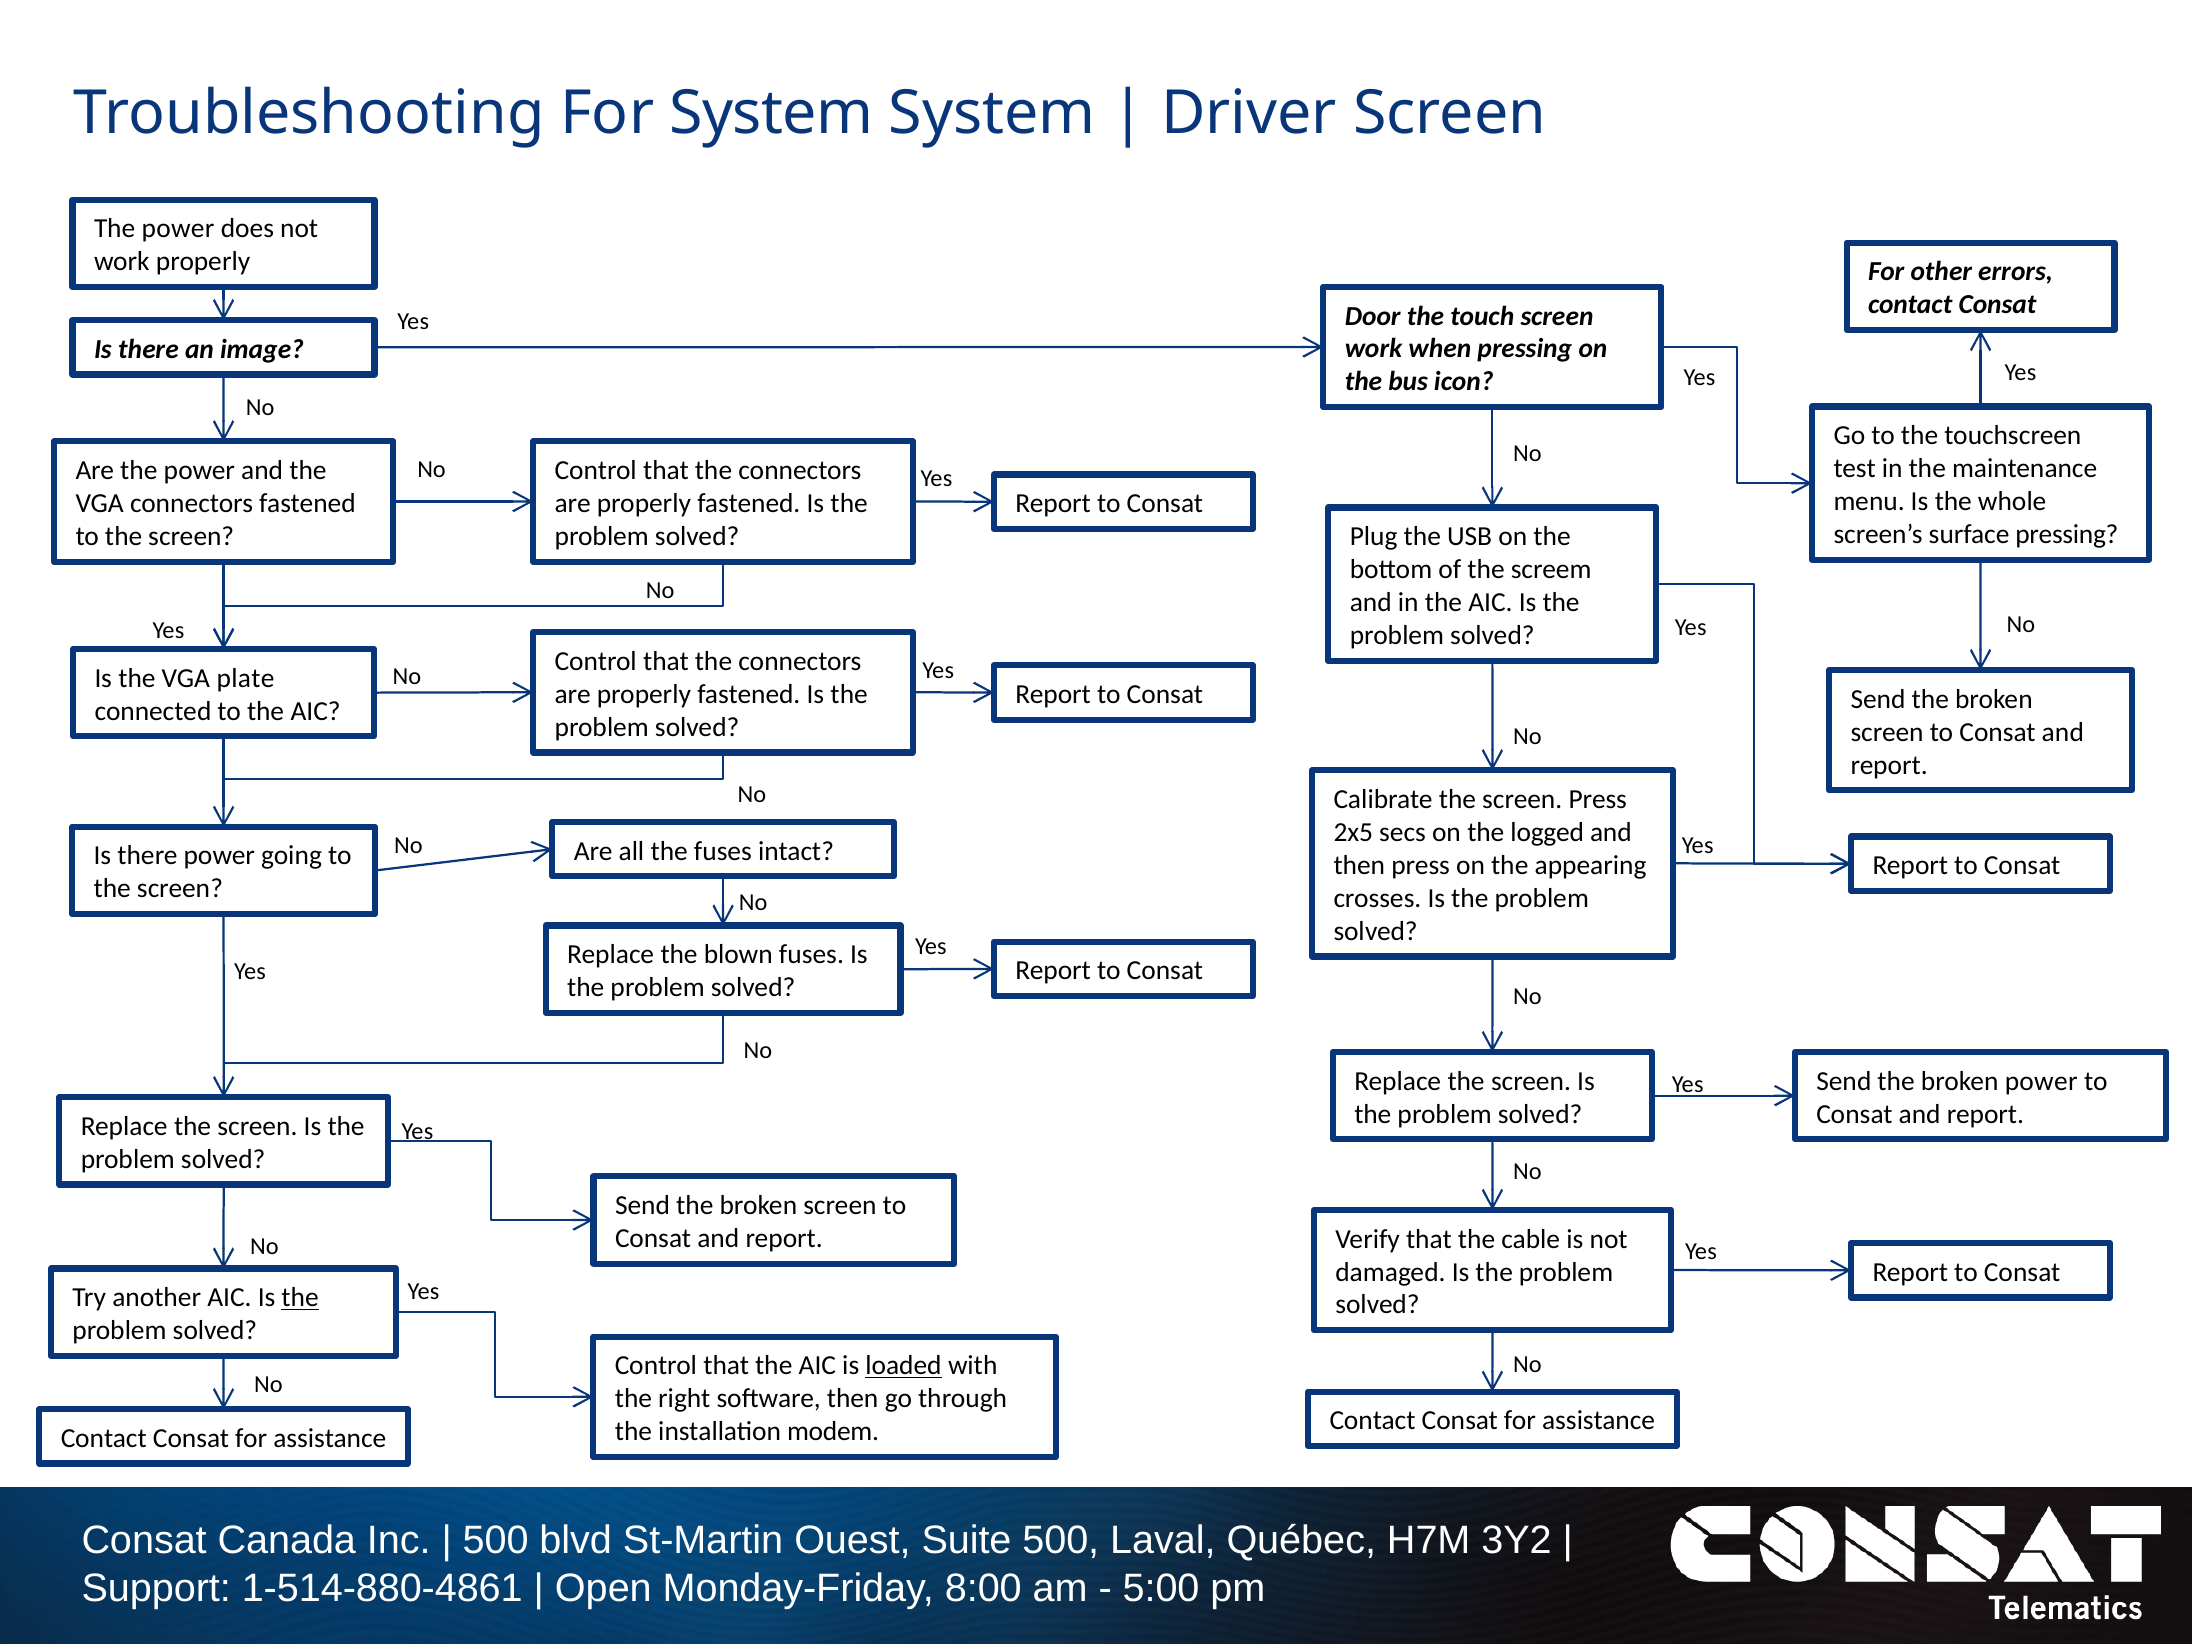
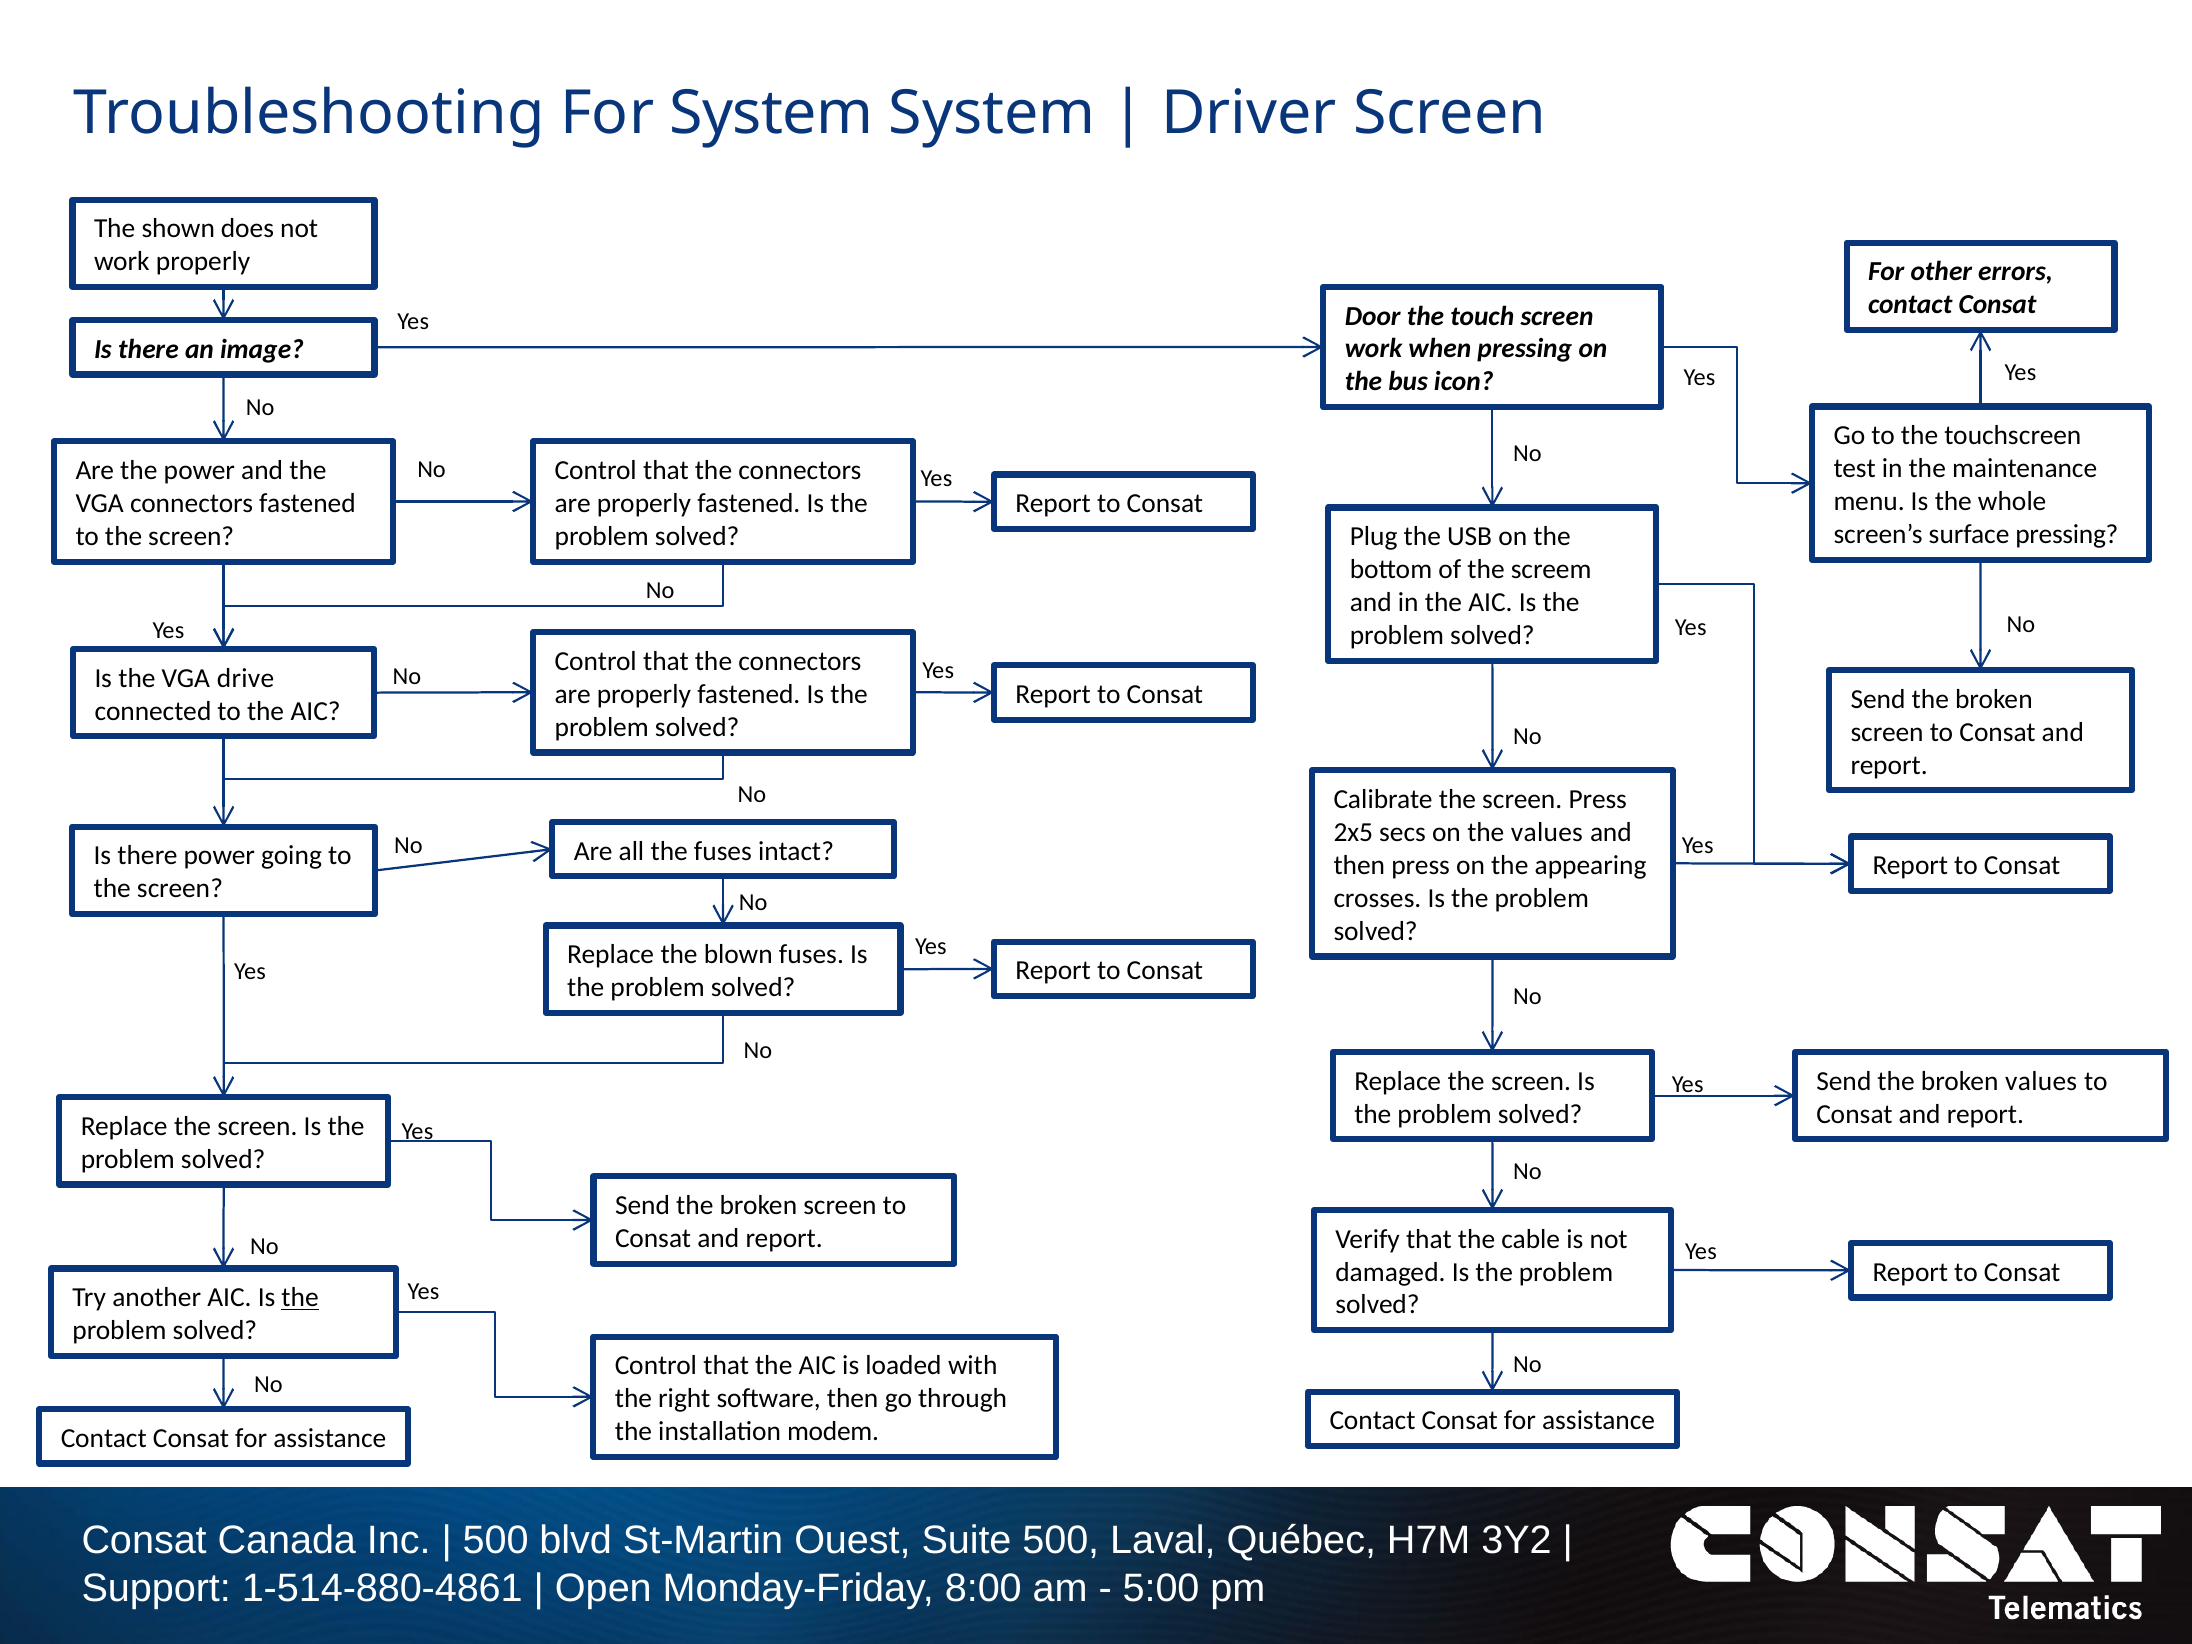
power at (178, 229): power -> shown
plate: plate -> drive
the logged: logged -> values
broken power: power -> values
loaded underline: present -> none
